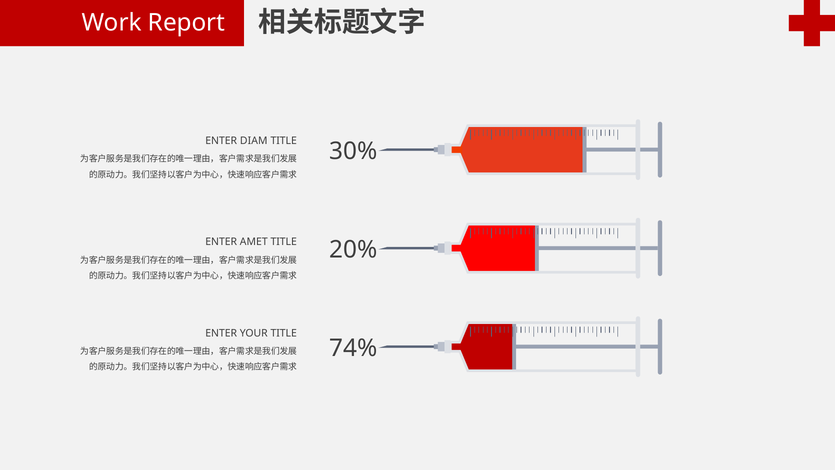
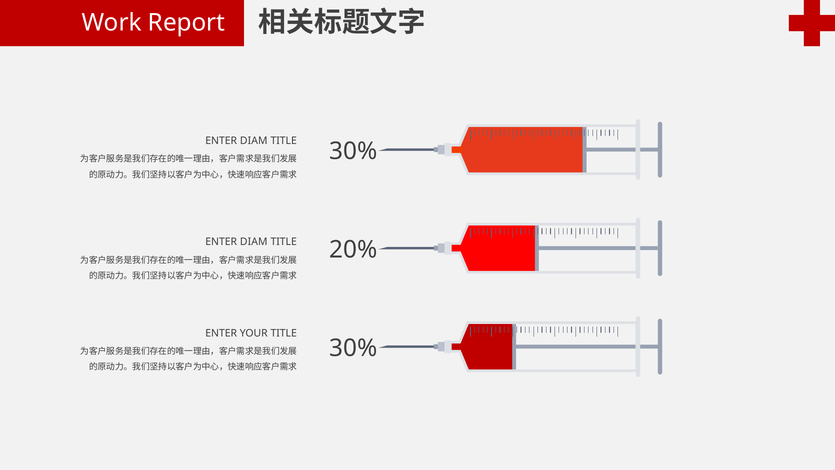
AMET at (254, 242): AMET -> DIAM
74% at (353, 348): 74% -> 30%
